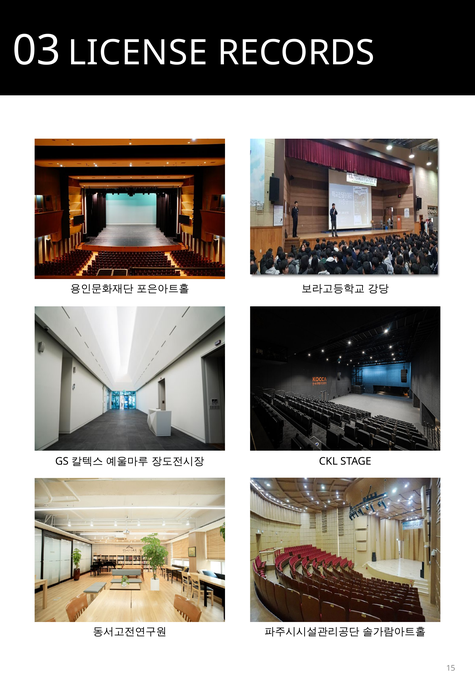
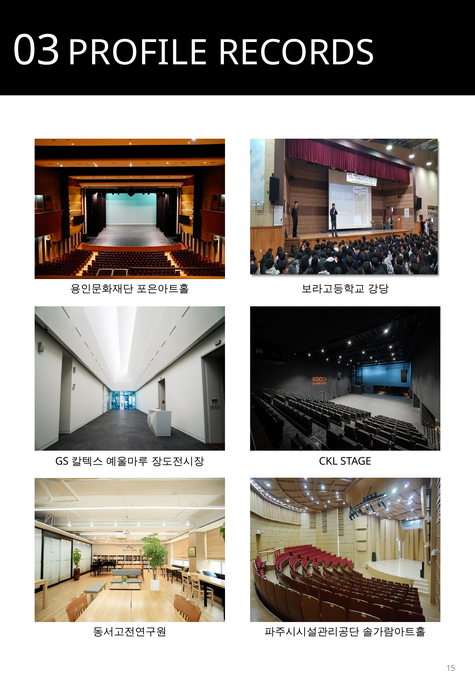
LICENSE: LICENSE -> PROFILE
